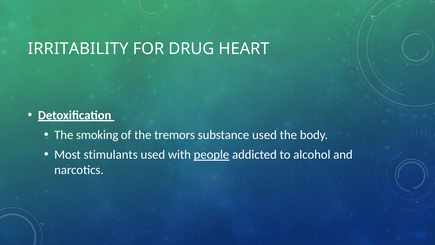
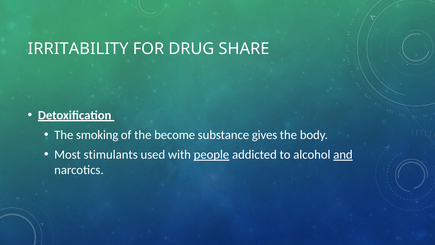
HEART: HEART -> SHARE
tremors: tremors -> become
substance used: used -> gives
and underline: none -> present
